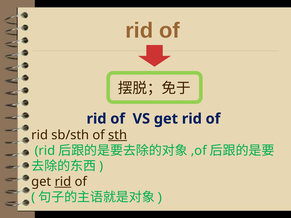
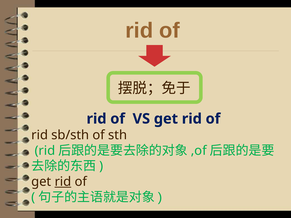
sth underline: present -> none
